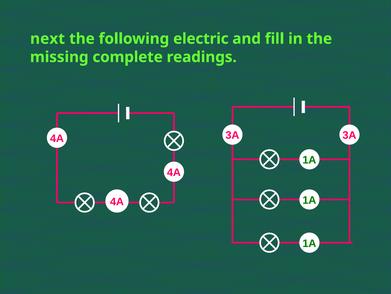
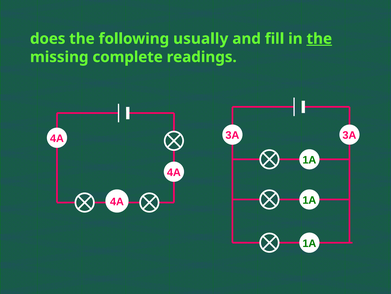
next: next -> does
electric: electric -> usually
the at (319, 39) underline: none -> present
